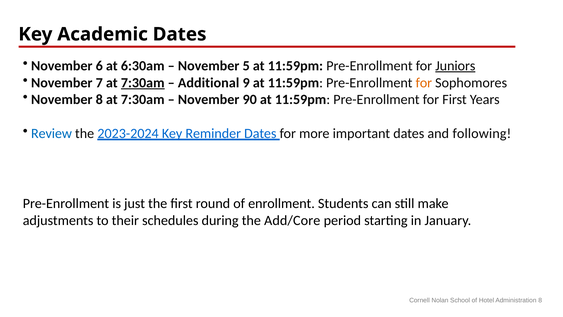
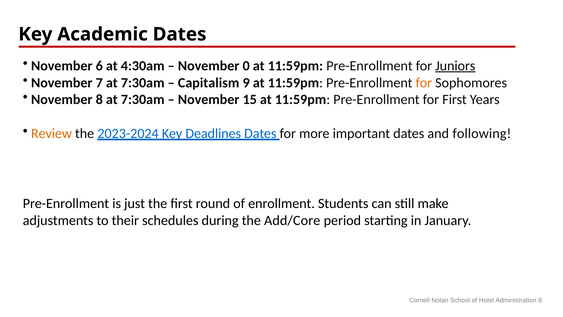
6:30am: 6:30am -> 4:30am
5: 5 -> 0
7:30am at (143, 83) underline: present -> none
Additional: Additional -> Capitalism
90: 90 -> 15
Review colour: blue -> orange
Reminder: Reminder -> Deadlines
